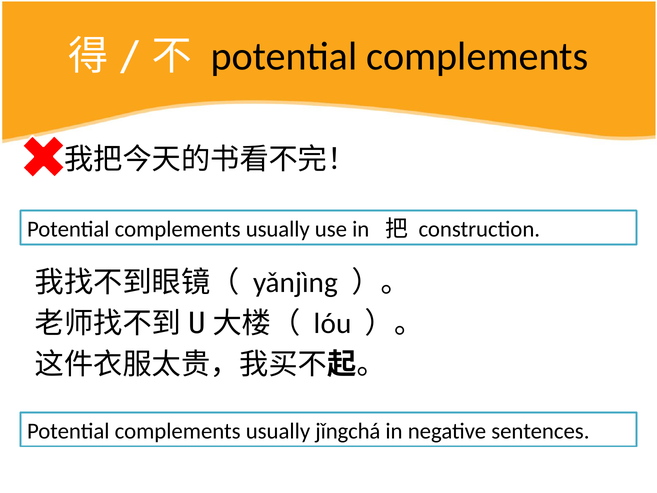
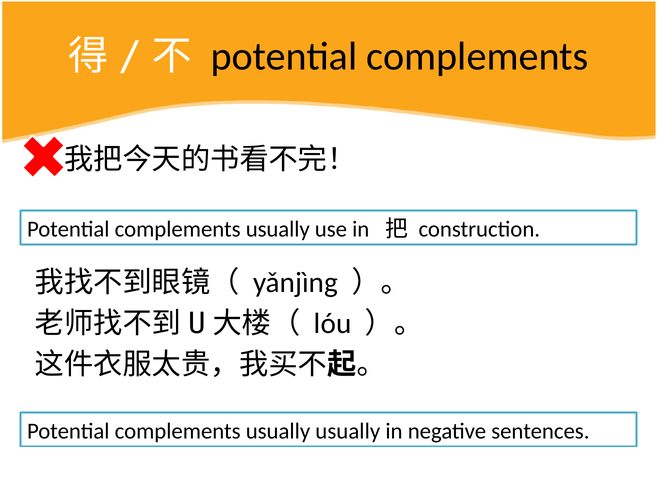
usually jǐngchá: jǐngchá -> usually
